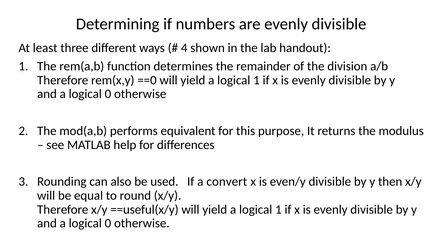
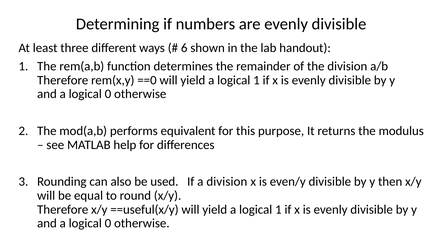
4: 4 -> 6
a convert: convert -> division
